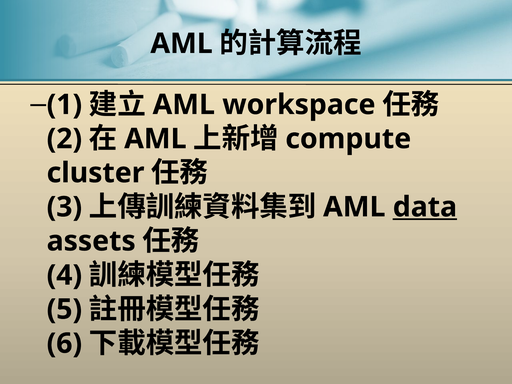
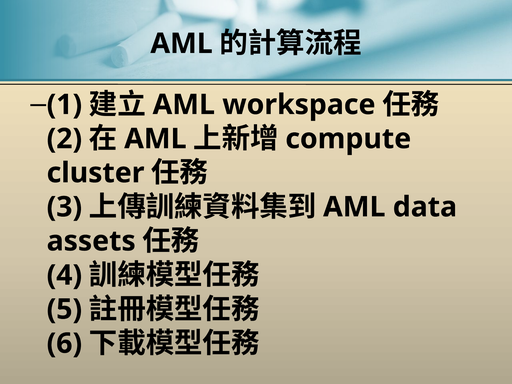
data underline: present -> none
